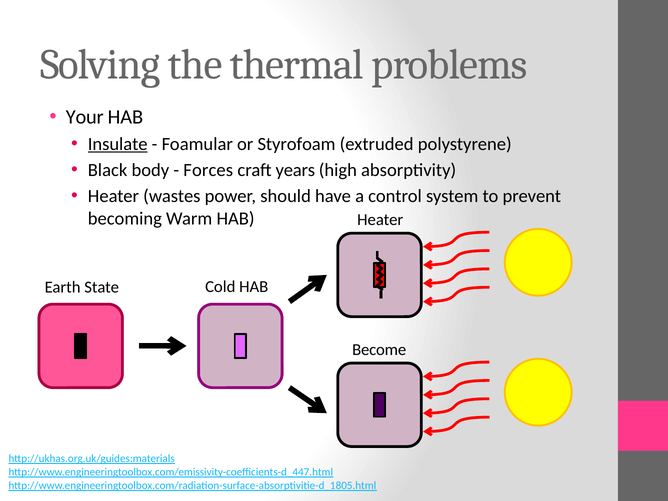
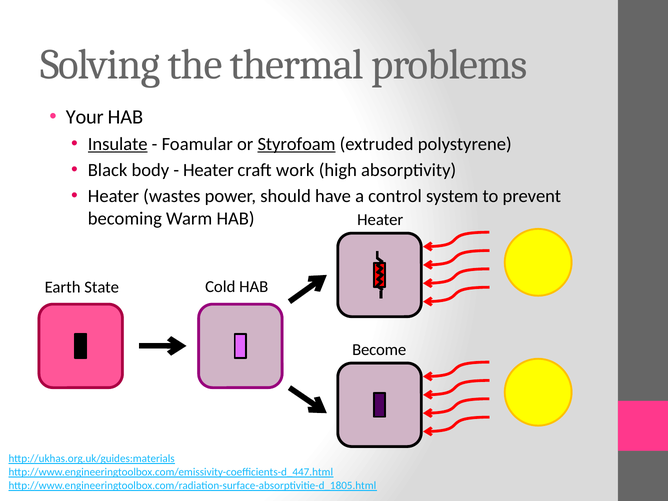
Styrofoam underline: none -> present
Forces at (208, 170): Forces -> Heater
years: years -> work
